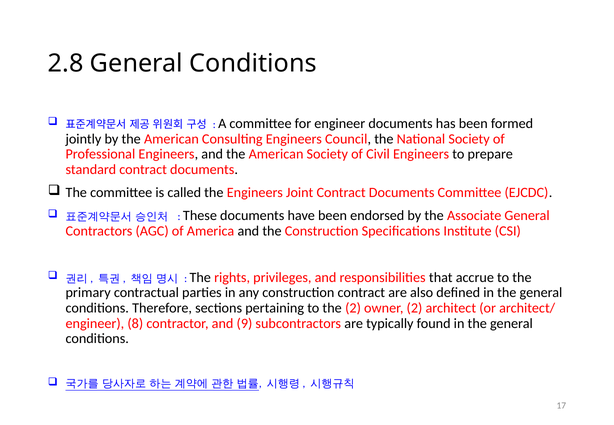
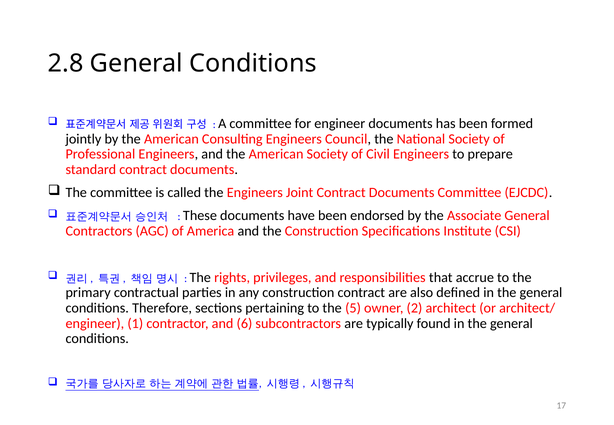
the 2: 2 -> 5
8: 8 -> 1
9: 9 -> 6
